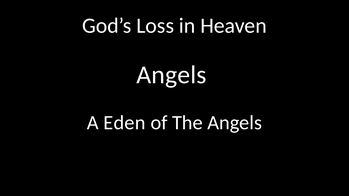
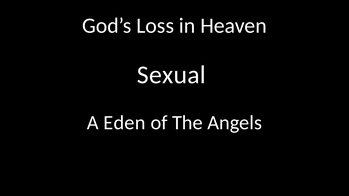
Angels at (171, 75): Angels -> Sexual
